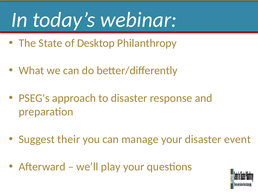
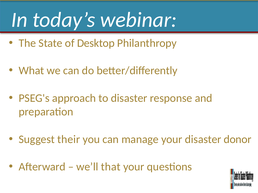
event: event -> donor
play: play -> that
